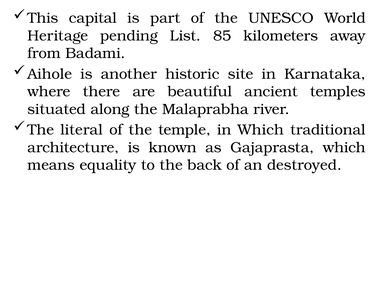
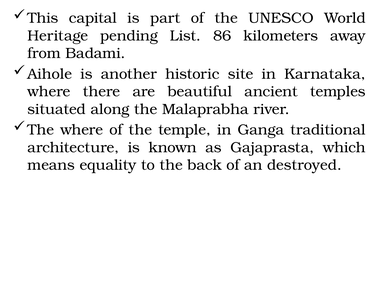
85: 85 -> 86
The literal: literal -> where
in Which: Which -> Ganga
